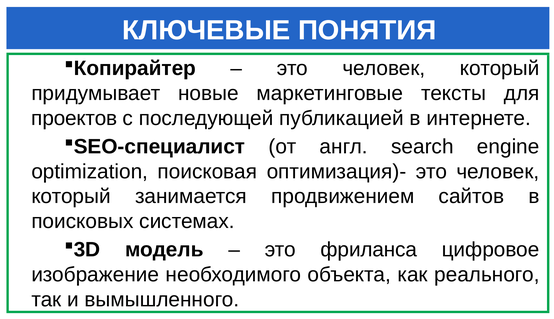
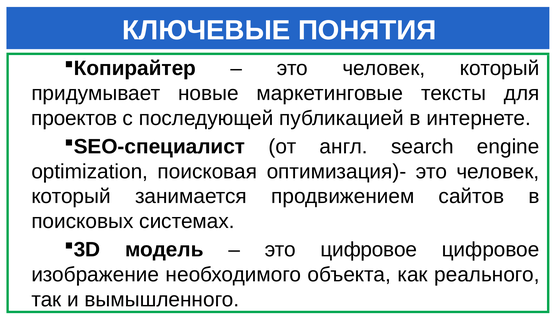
это фриланса: фриланса -> цифровое
